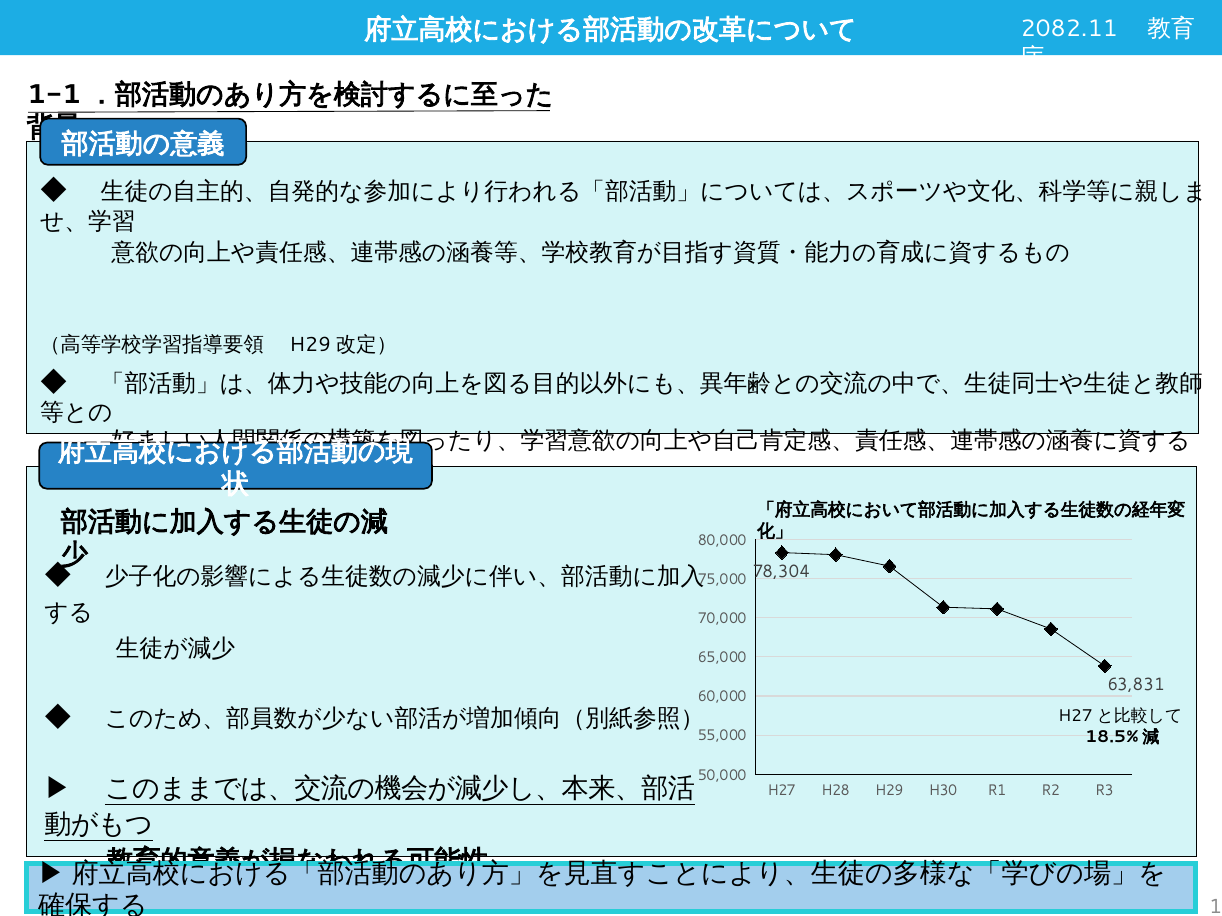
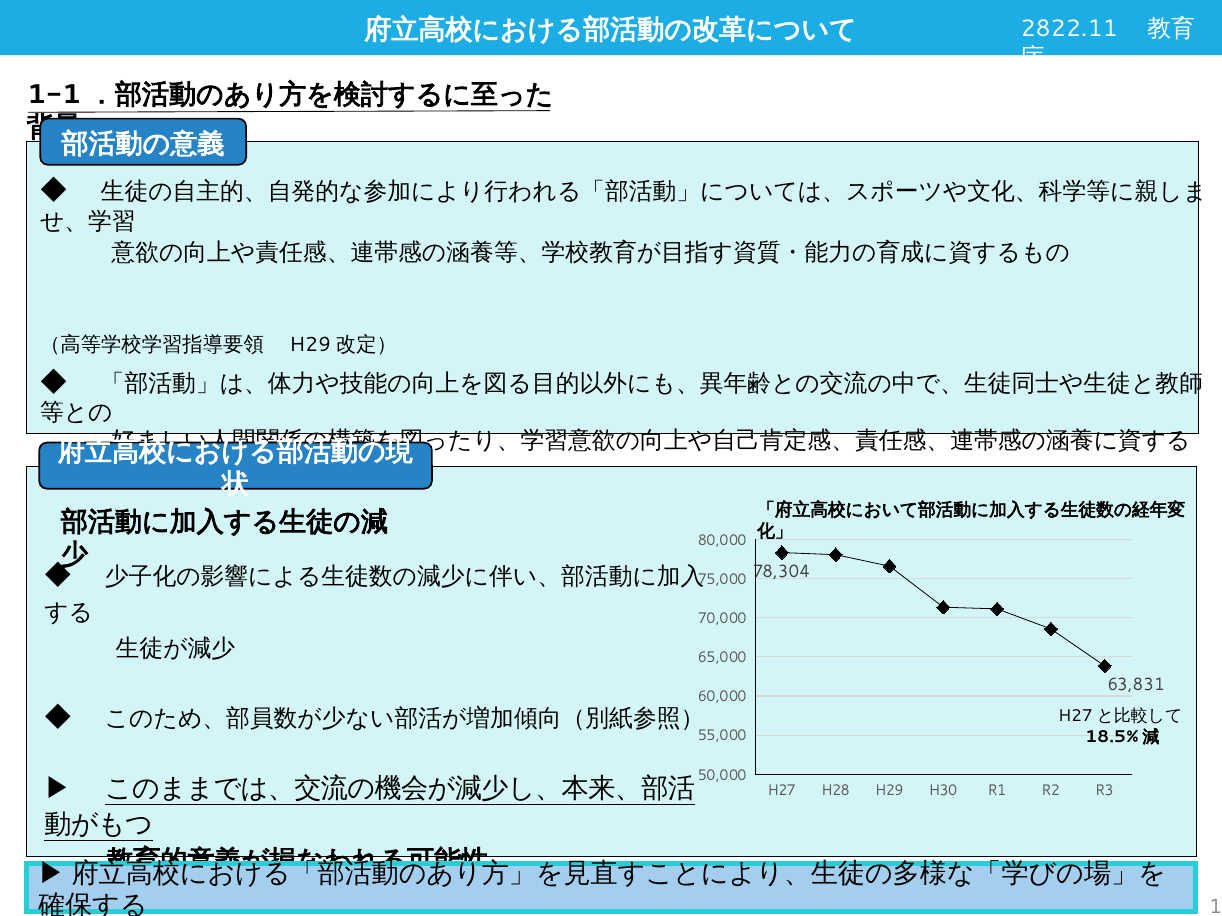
2082.11: 2082.11 -> 2822.11
